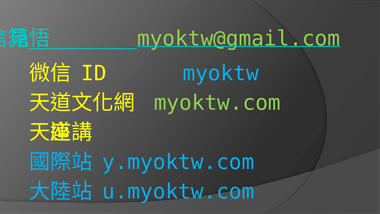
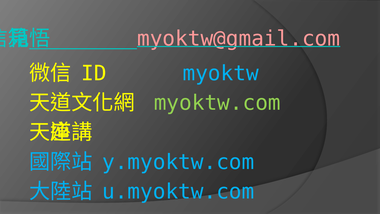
myoktw@gmail.com colour: light green -> pink
